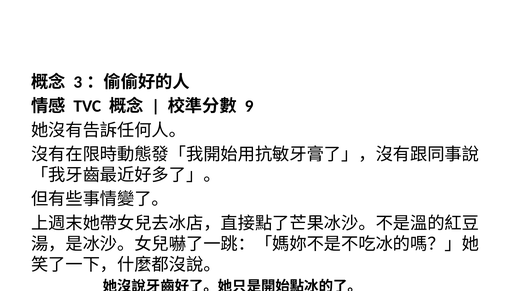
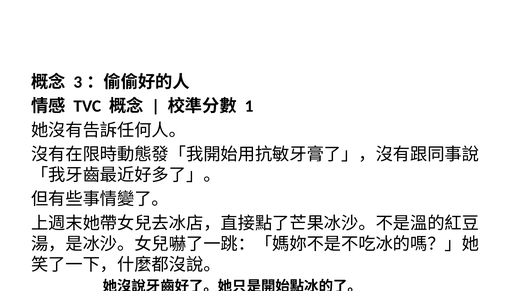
9: 9 -> 1
